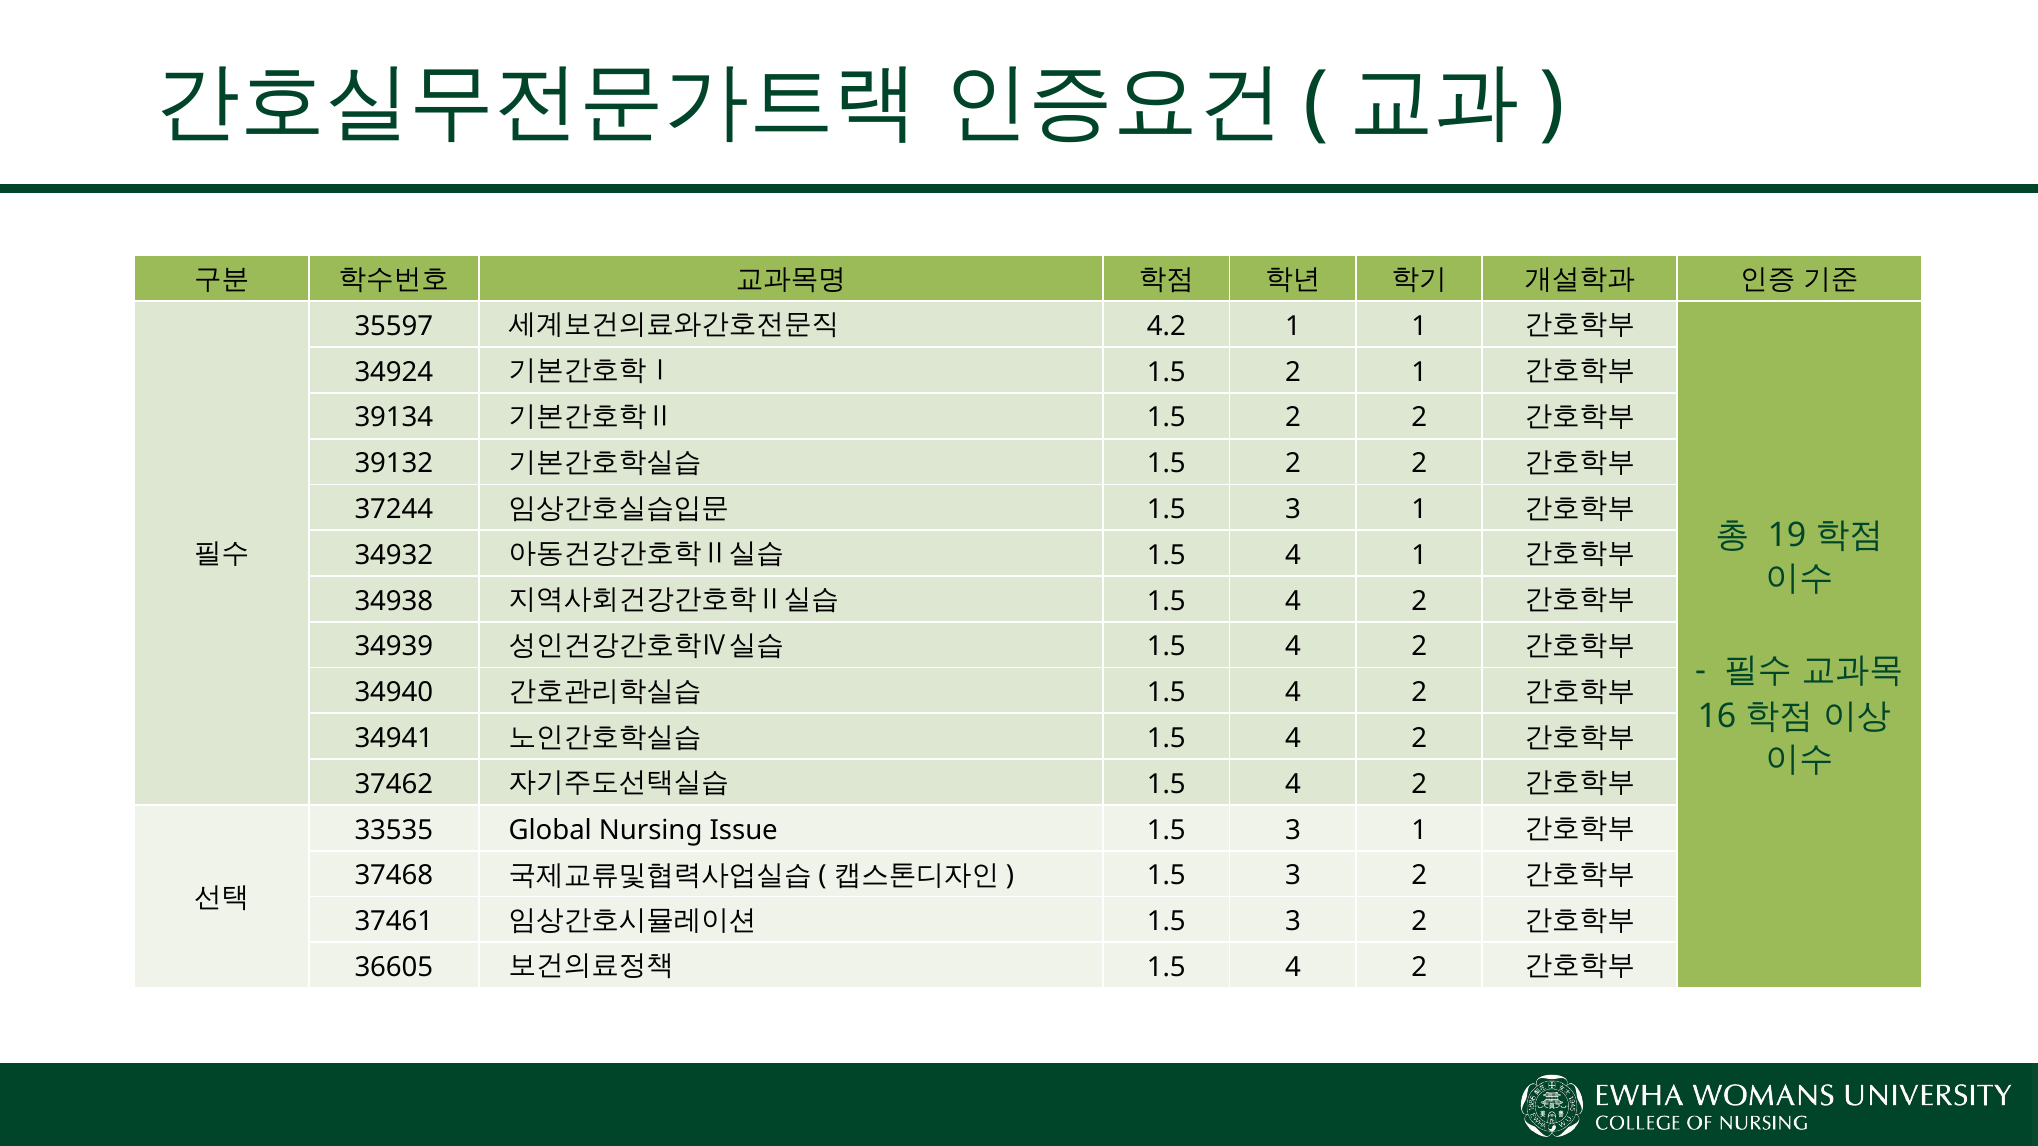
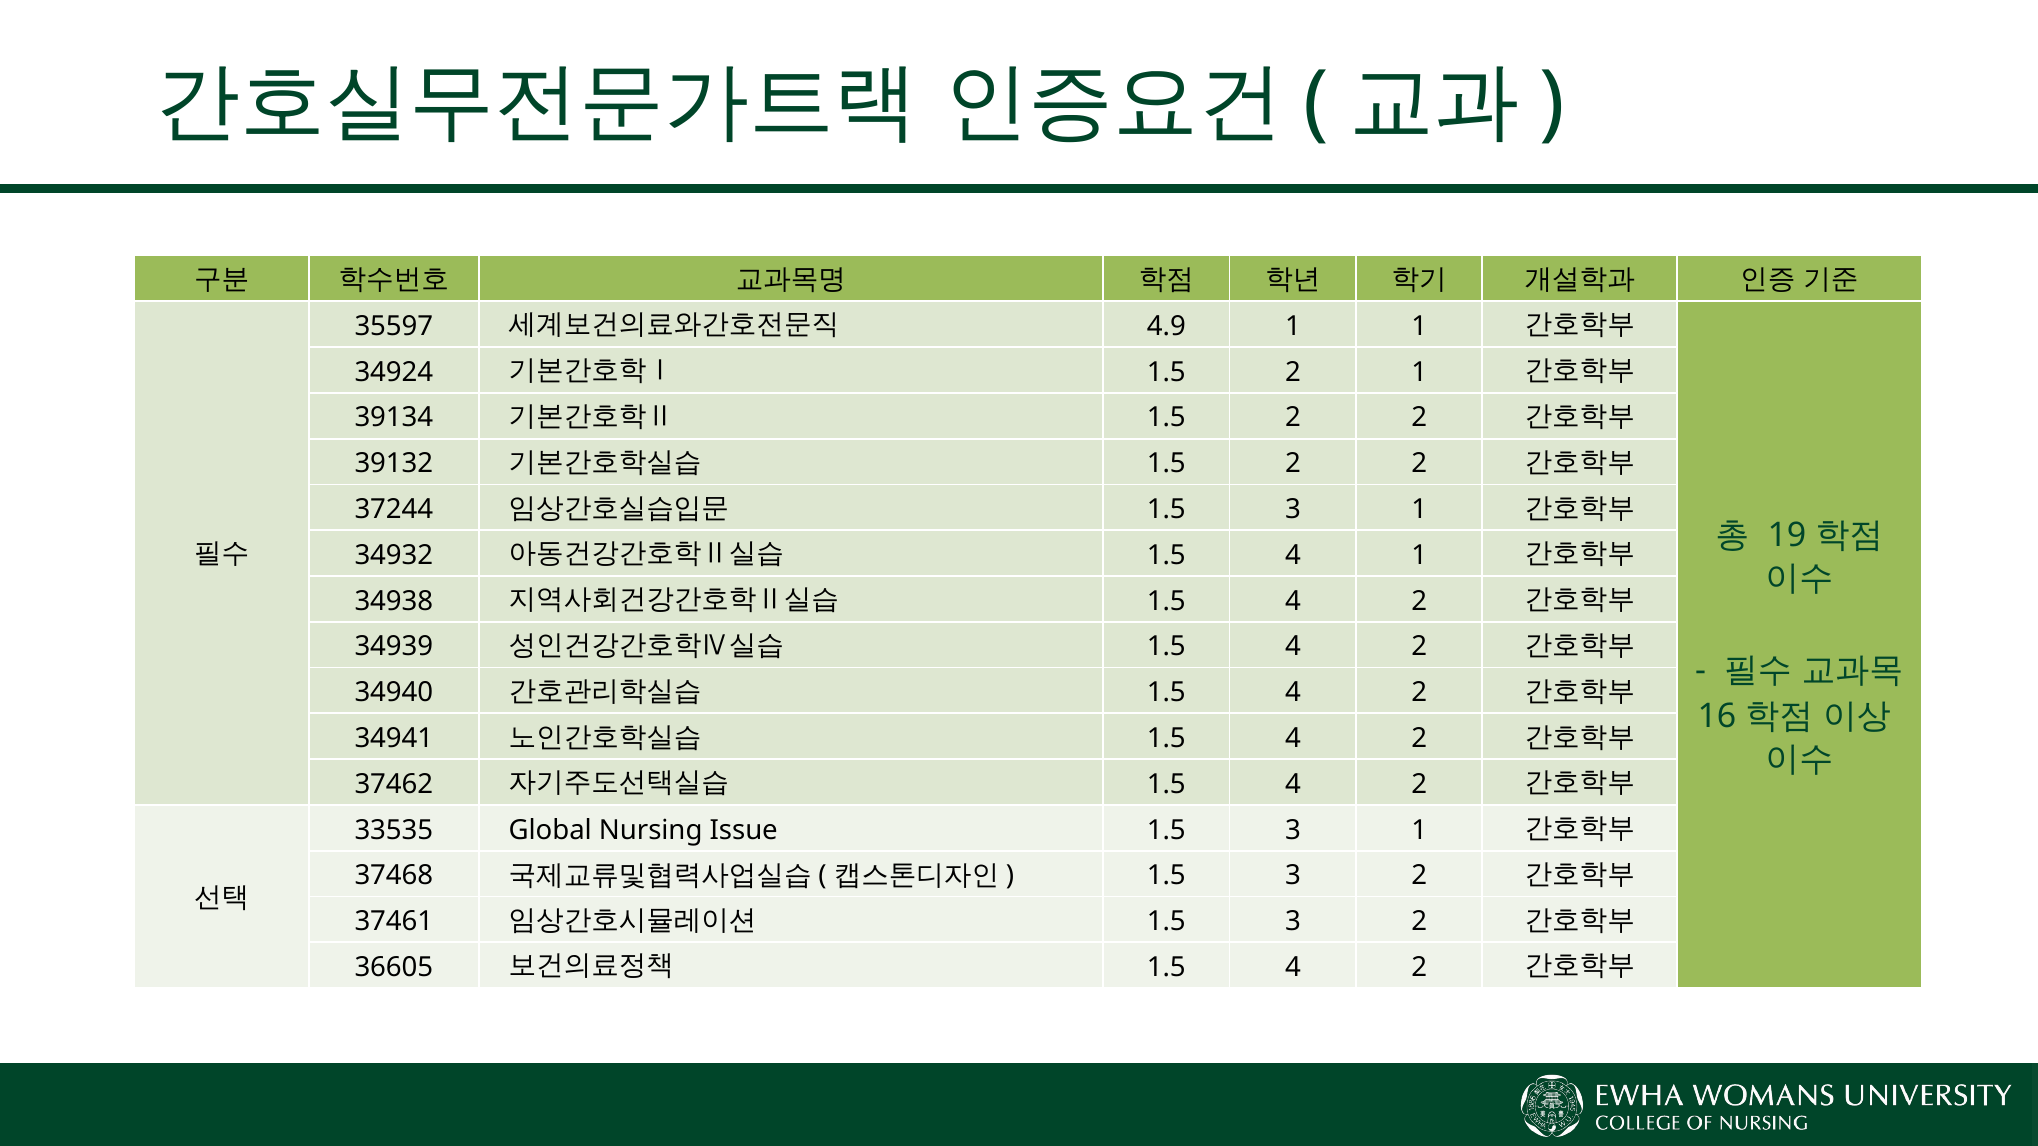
4.2: 4.2 -> 4.9
